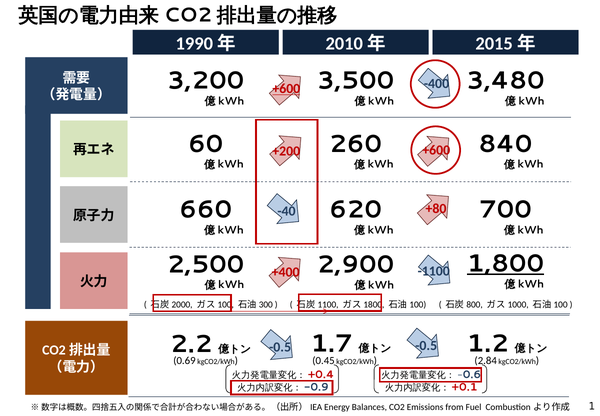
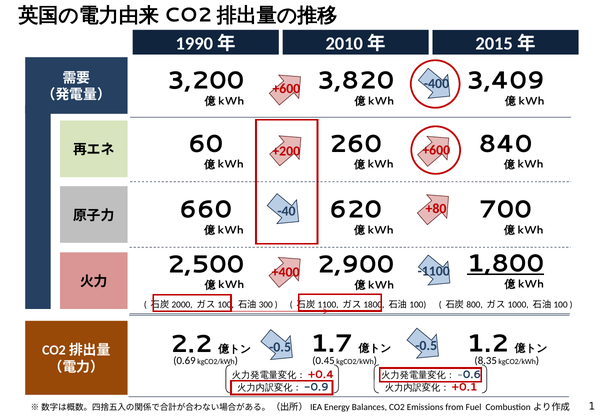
3,500: 3,500 -> 3,820
3,480: 3,480 -> 3,409
+600 at (286, 89) underline: present -> none
2.84: 2.84 -> 8.35
